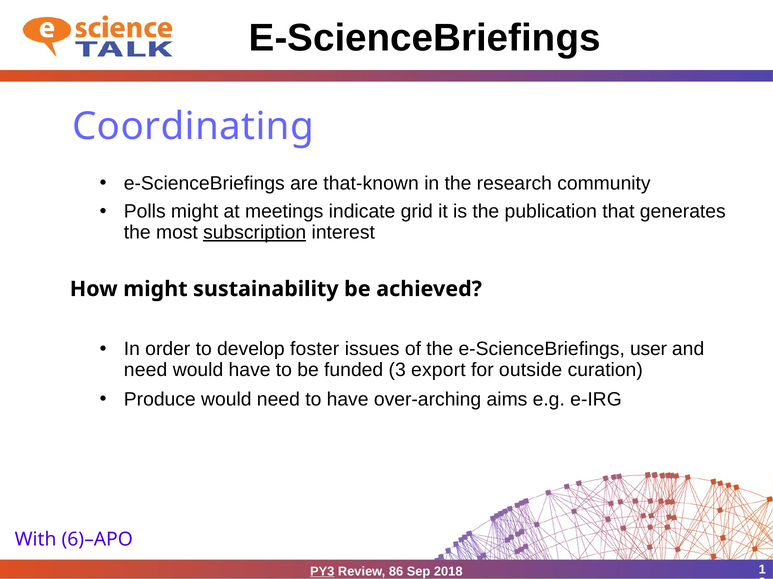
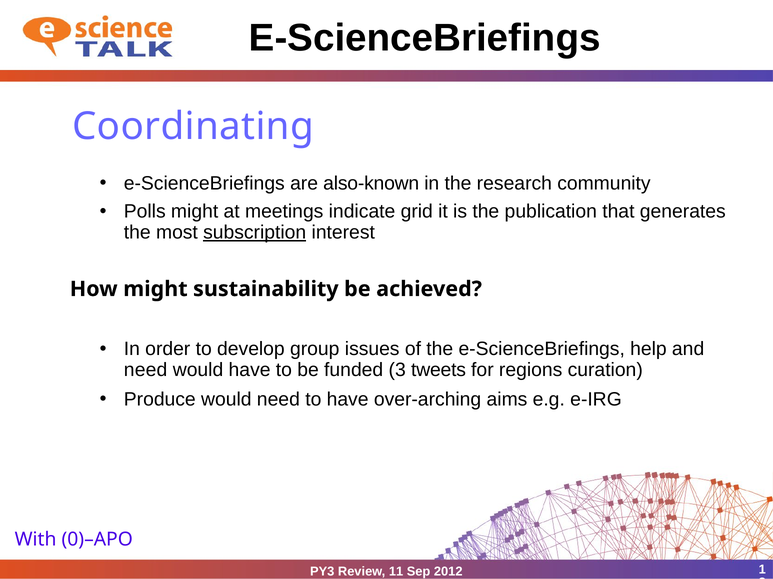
that-known: that-known -> also-known
foster: foster -> group
user: user -> help
export: export -> tweets
outside: outside -> regions
6)–APO: 6)–APO -> 0)–APO
PY3 underline: present -> none
86: 86 -> 11
2018: 2018 -> 2012
